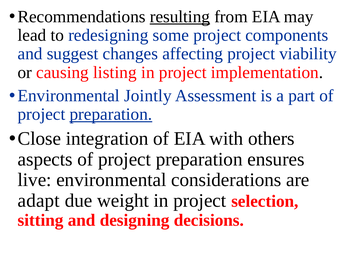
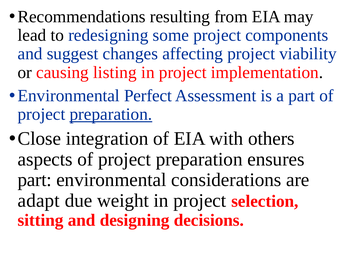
resulting underline: present -> none
Jointly: Jointly -> Perfect
live at (35, 180): live -> part
